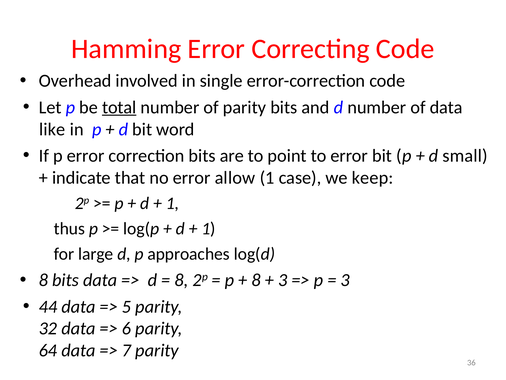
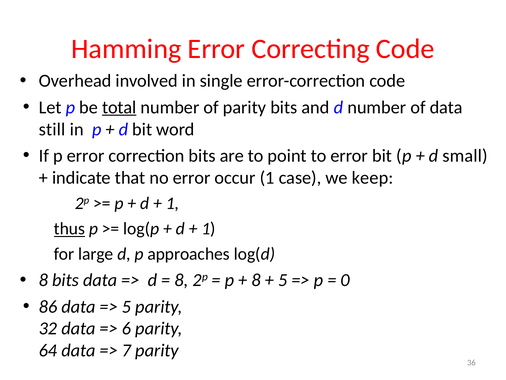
like: like -> still
allow: allow -> occur
thus underline: none -> present
3 at (283, 280): 3 -> 5
3 at (345, 280): 3 -> 0
44: 44 -> 86
